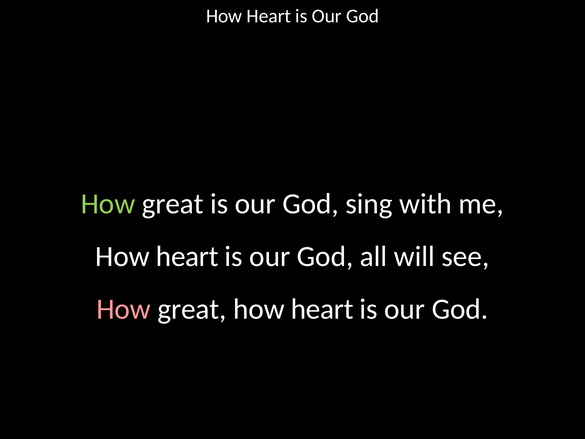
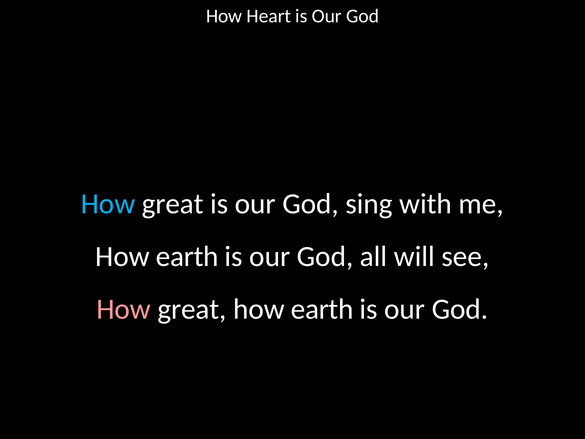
How at (108, 204) colour: light green -> light blue
heart at (187, 256): heart -> earth
great how heart: heart -> earth
